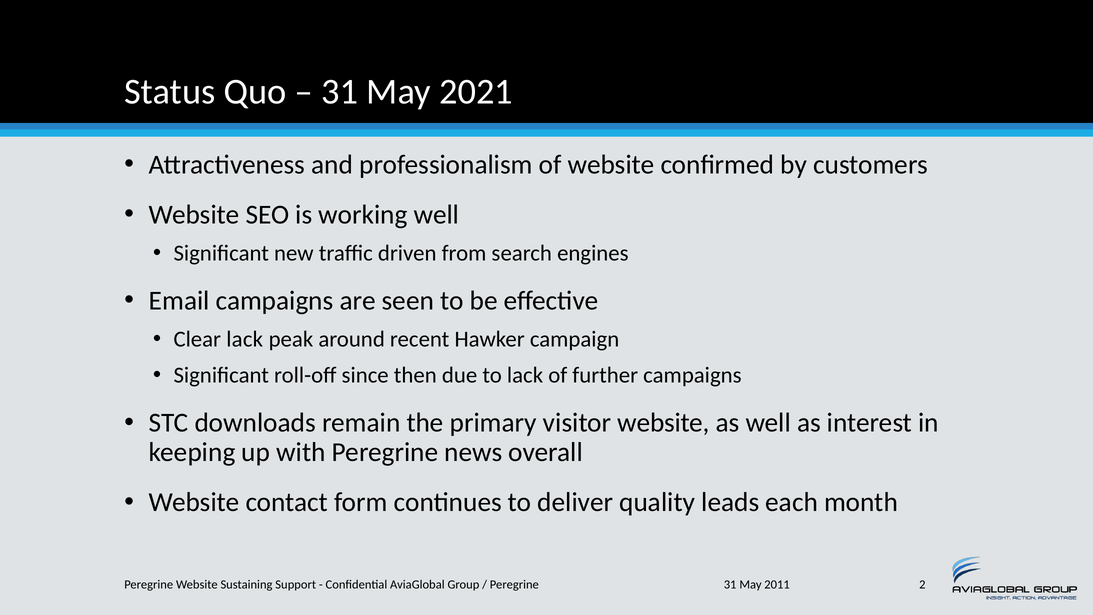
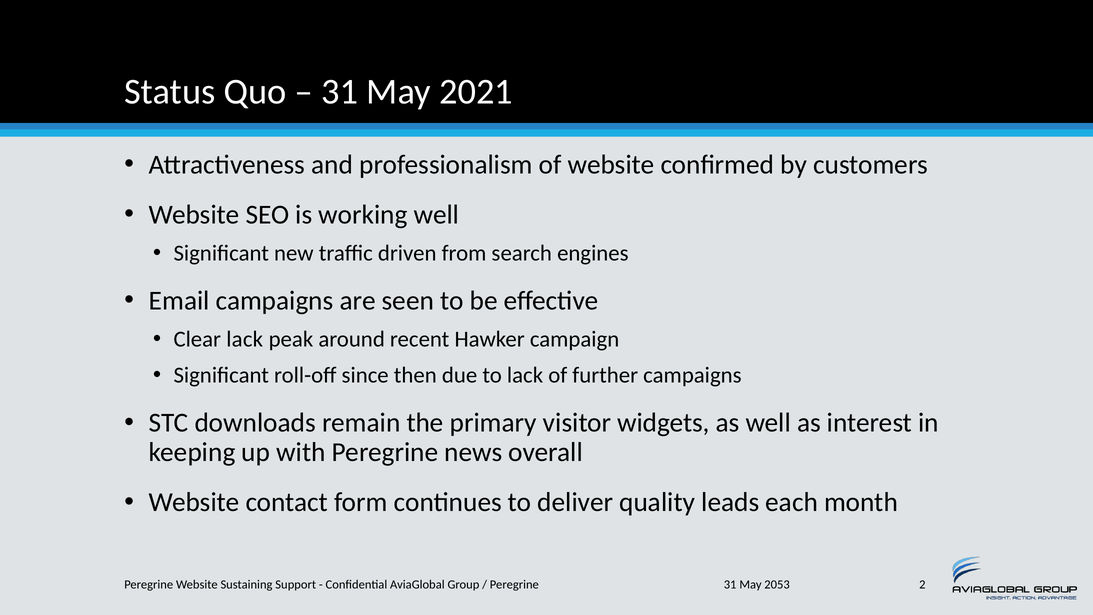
visitor website: website -> widgets
2011: 2011 -> 2053
